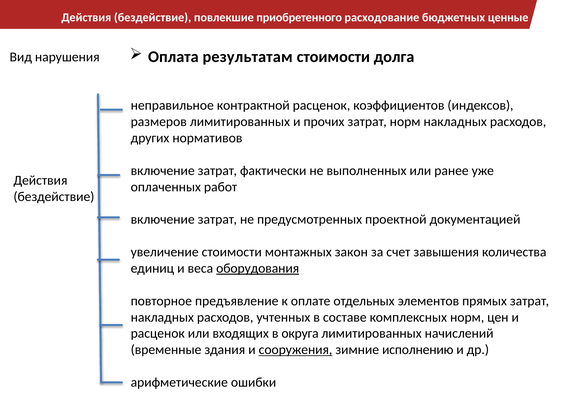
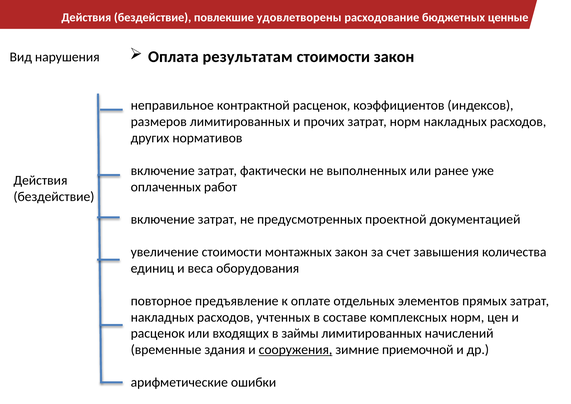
приобретенного: приобретенного -> удовлетворены
стоимости долга: долга -> закон
оборудования underline: present -> none
округа: округа -> займы
исполнению: исполнению -> приемочной
